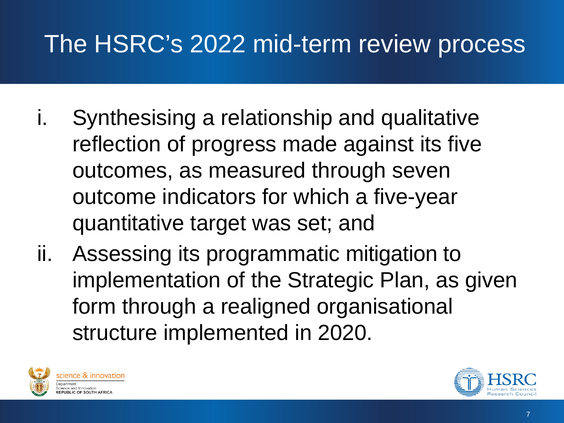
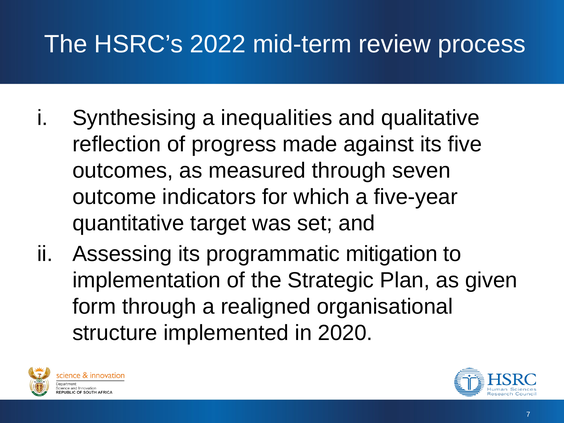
relationship: relationship -> inequalities
